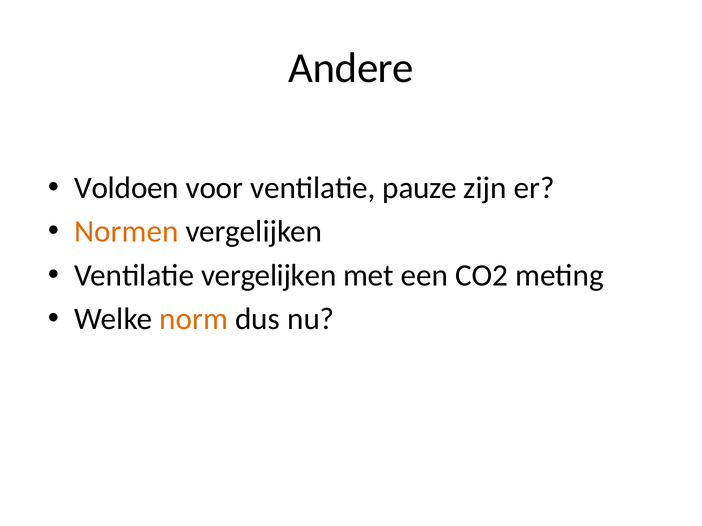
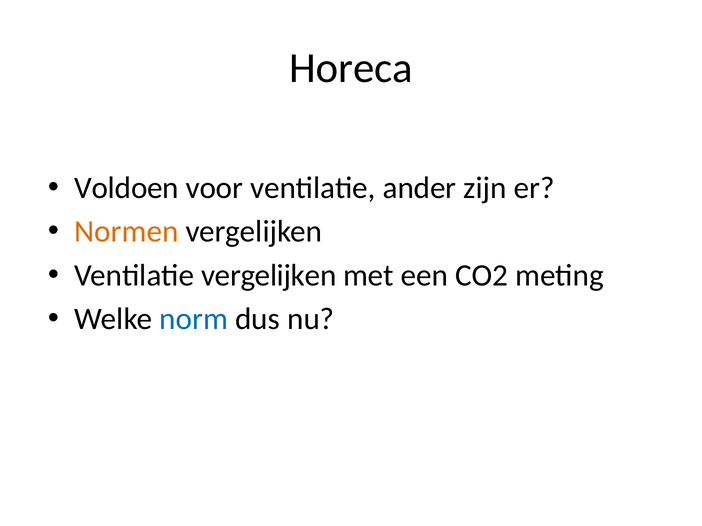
Andere: Andere -> Horeca
pauze: pauze -> ander
norm colour: orange -> blue
